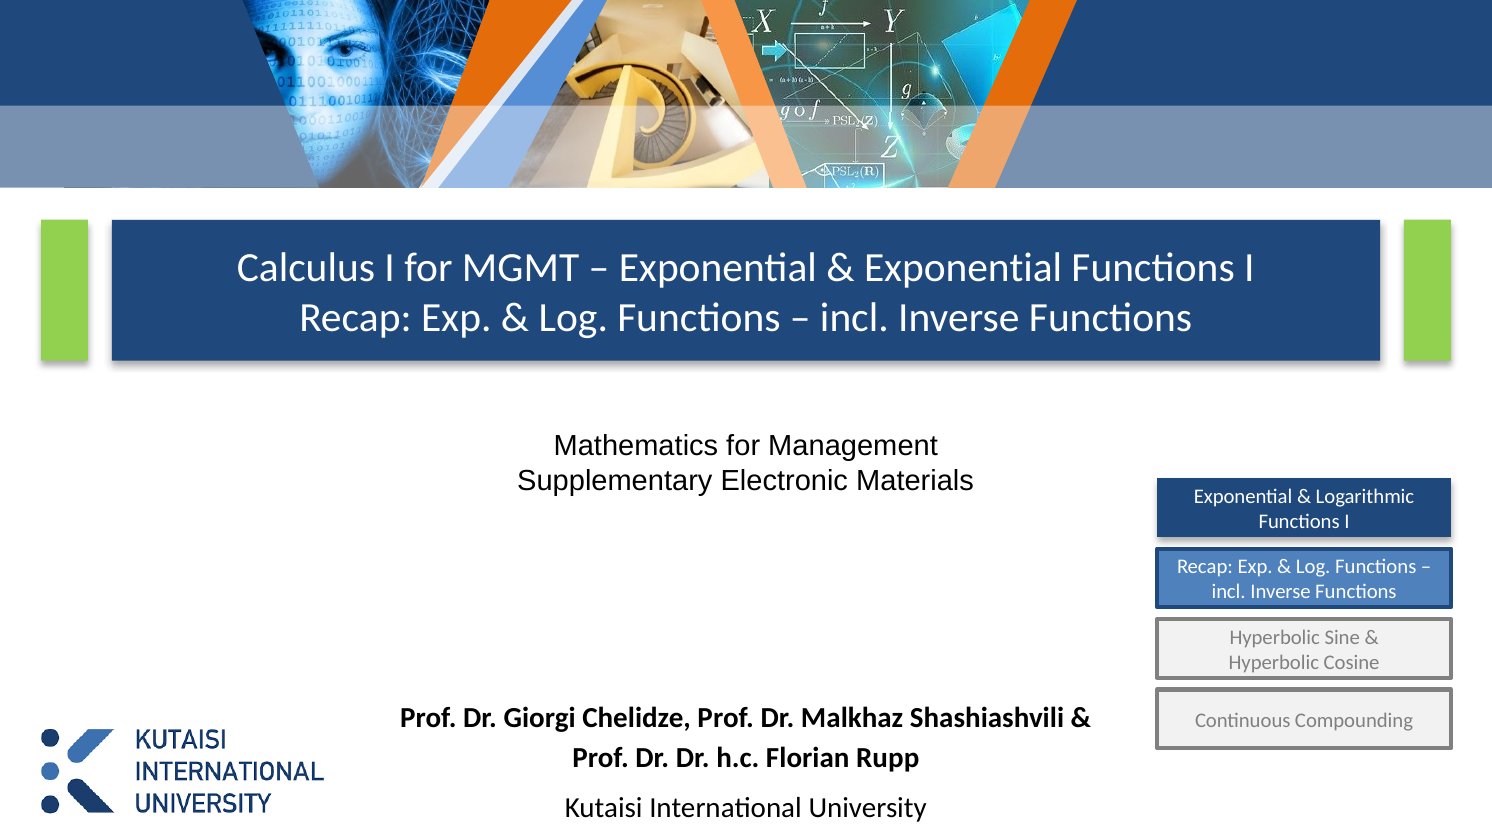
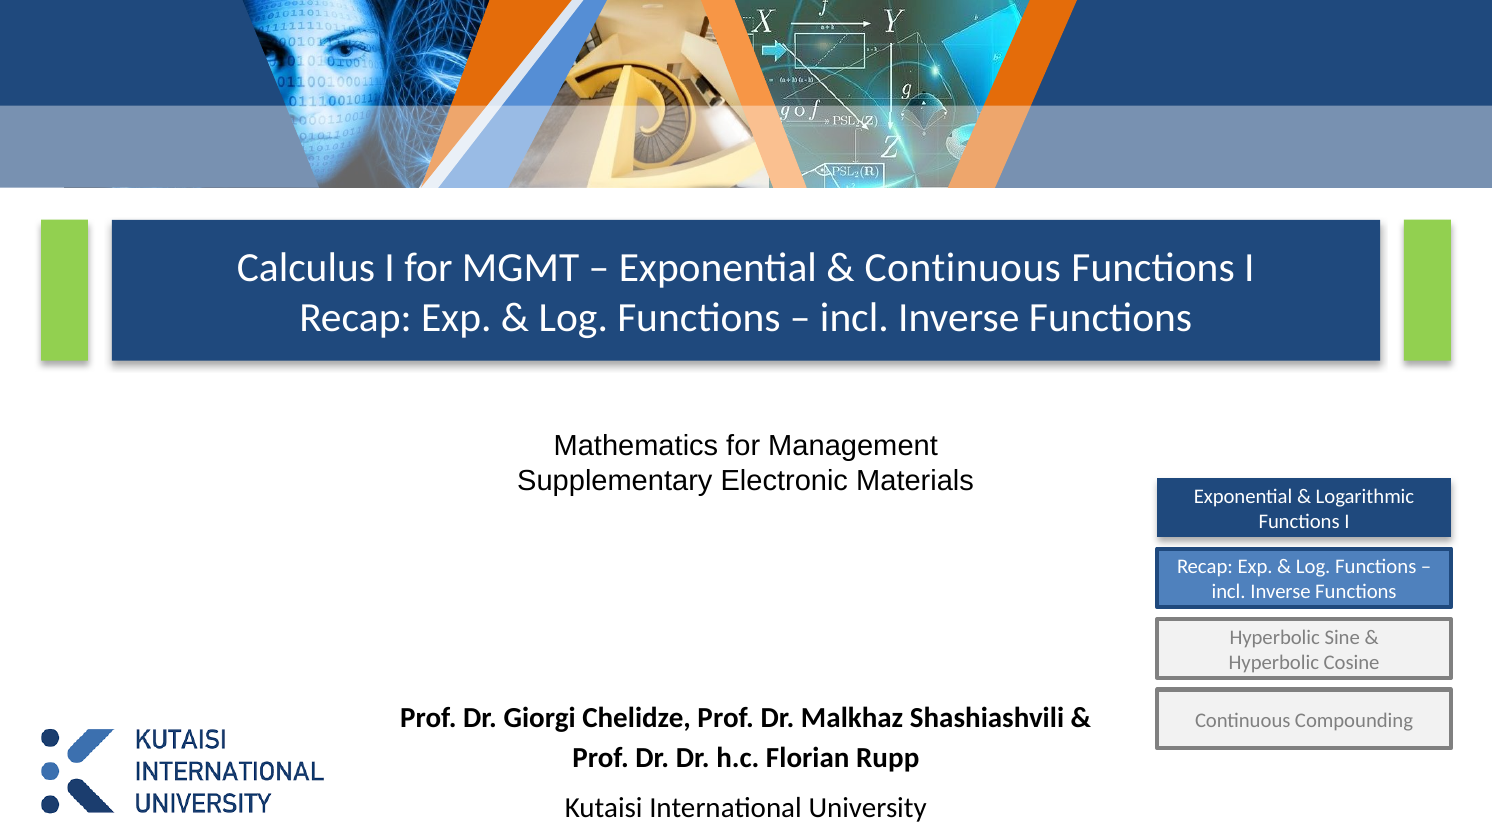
Exponential at (963, 268): Exponential -> Continuous
